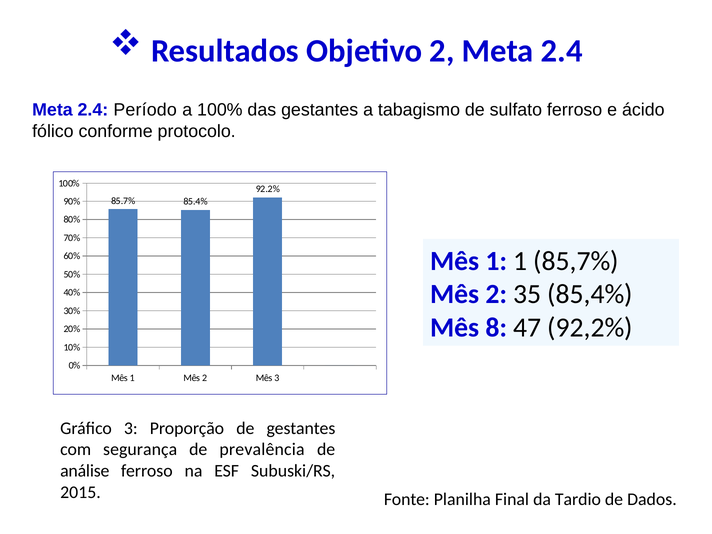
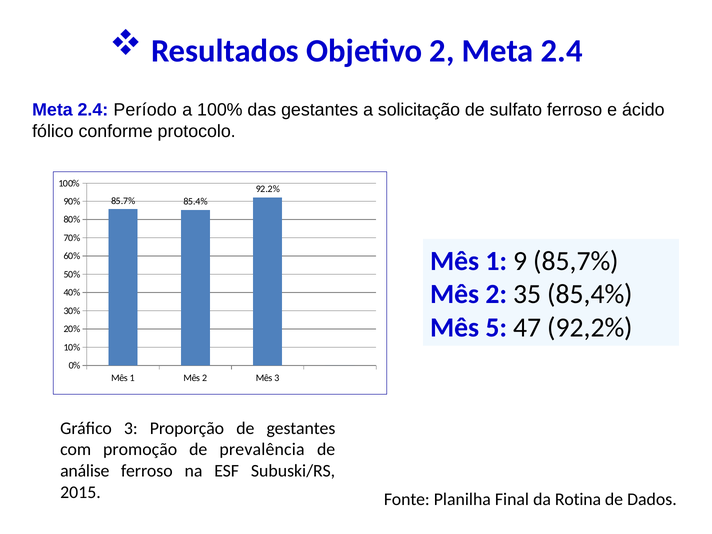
tabagismo: tabagismo -> solicitação
1 1: 1 -> 9
8: 8 -> 5
segurança: segurança -> promoção
Tardio: Tardio -> Rotina
